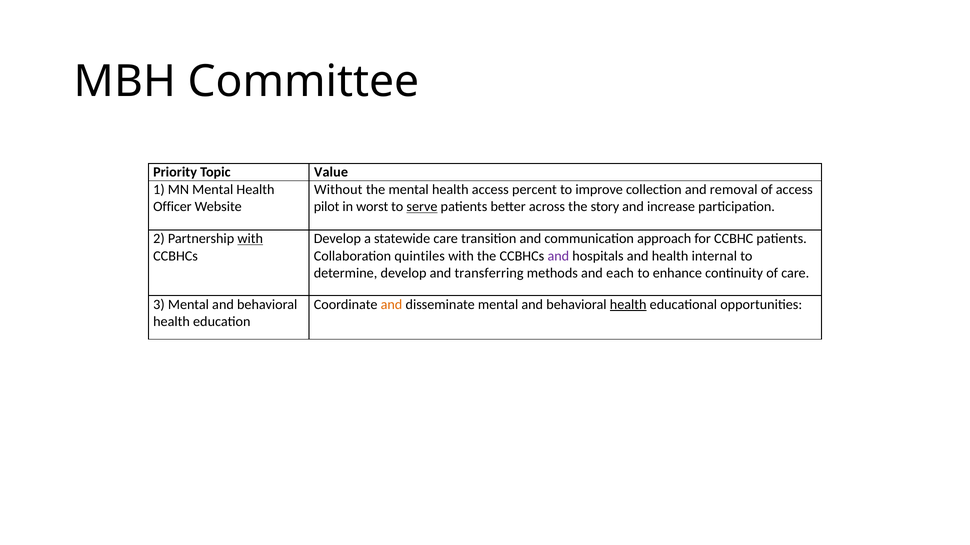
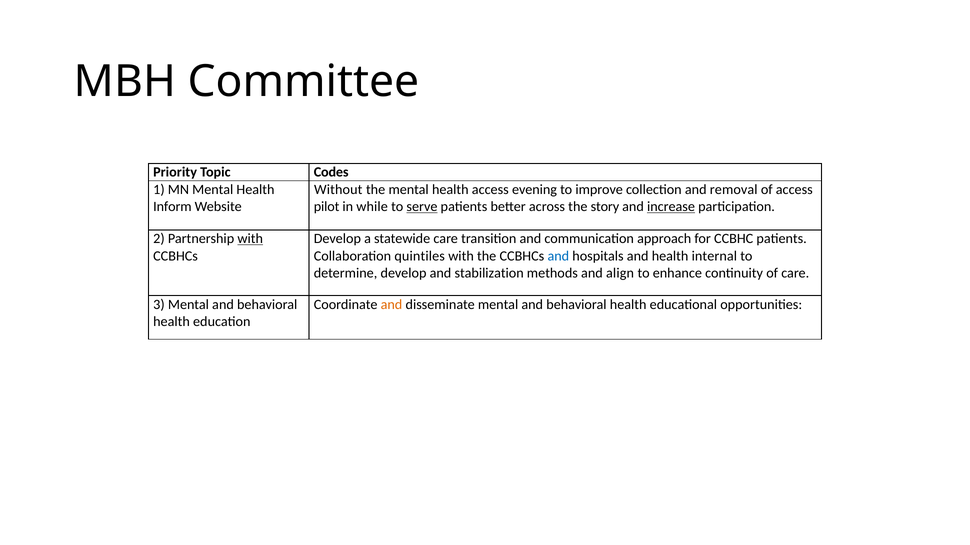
Value: Value -> Codes
percent: percent -> evening
Officer: Officer -> Inform
worst: worst -> while
increase underline: none -> present
and at (558, 256) colour: purple -> blue
transferring: transferring -> stabilization
each: each -> align
health at (628, 305) underline: present -> none
